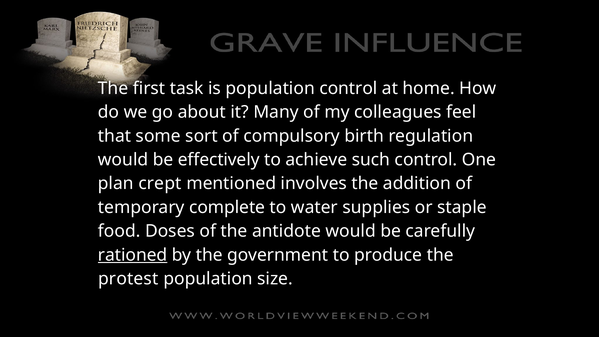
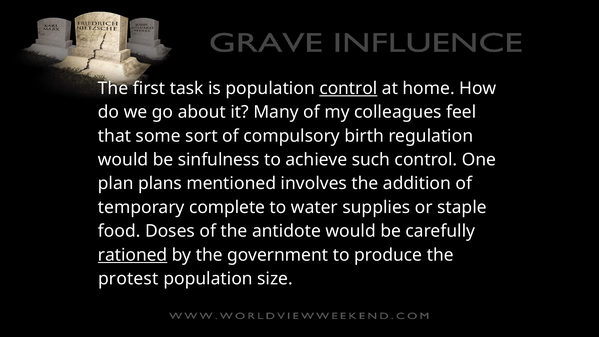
control at (348, 88) underline: none -> present
effectively: effectively -> sinfulness
crept: crept -> plans
